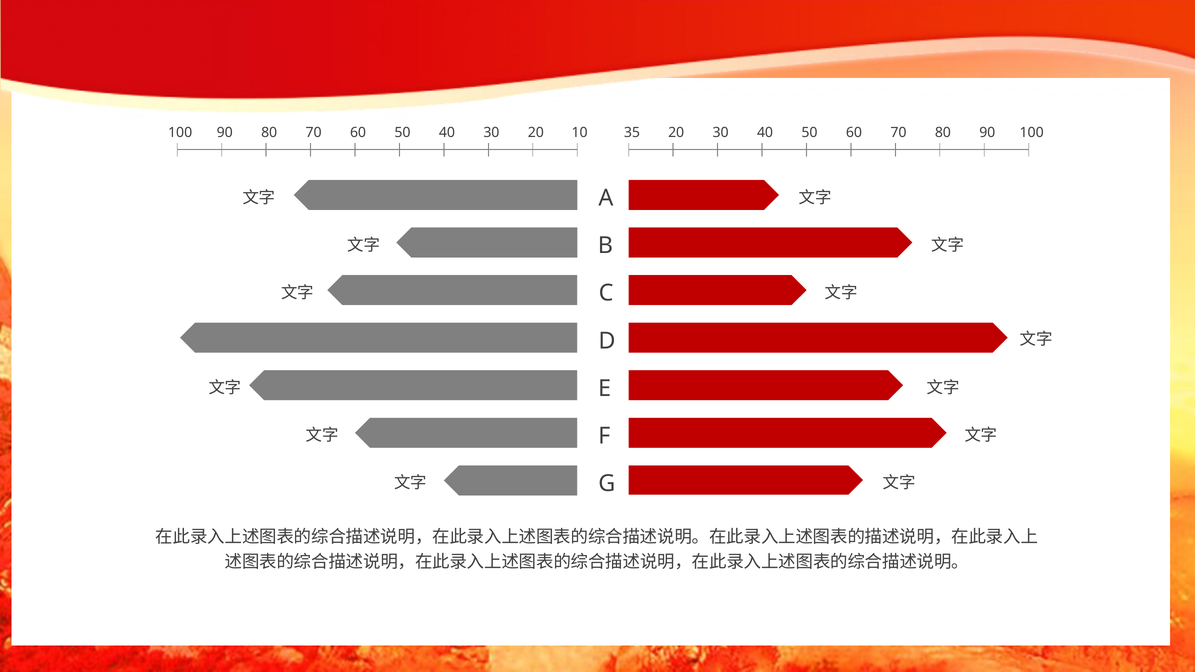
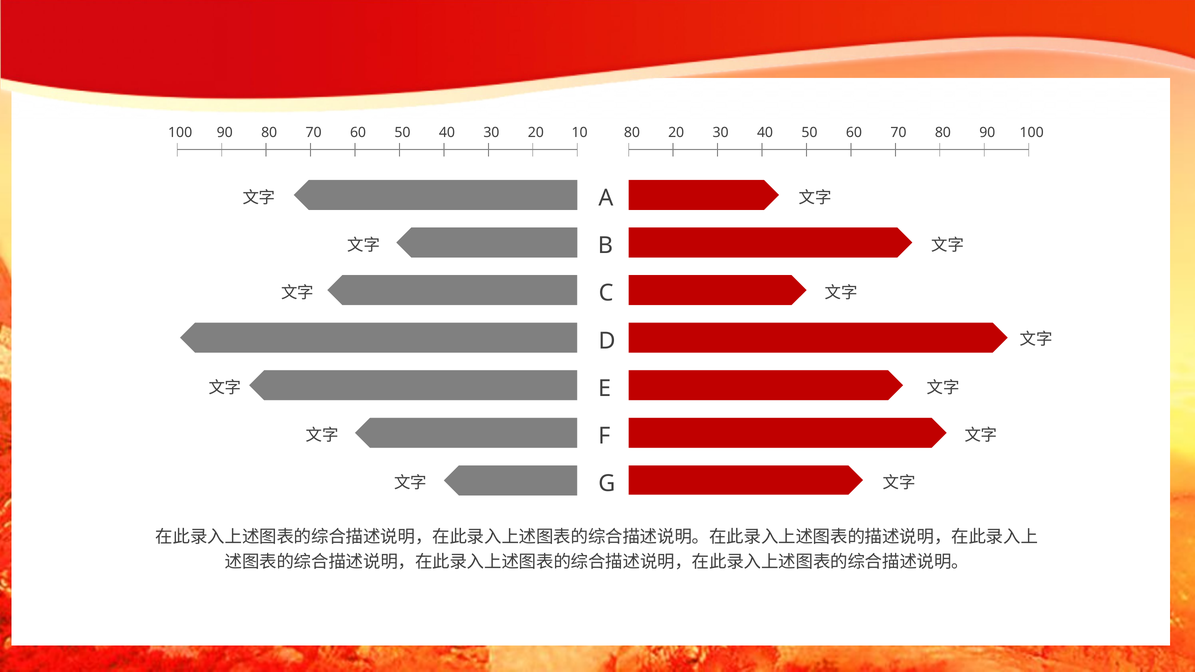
100 35: 35 -> 80
